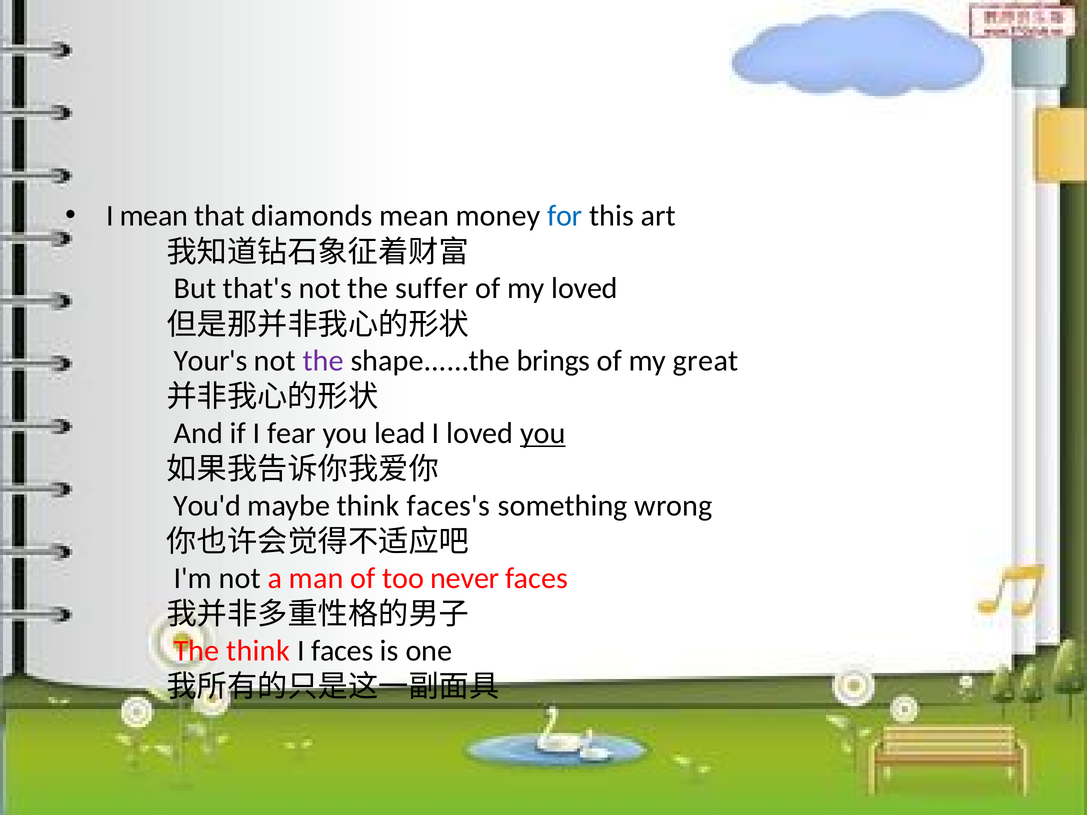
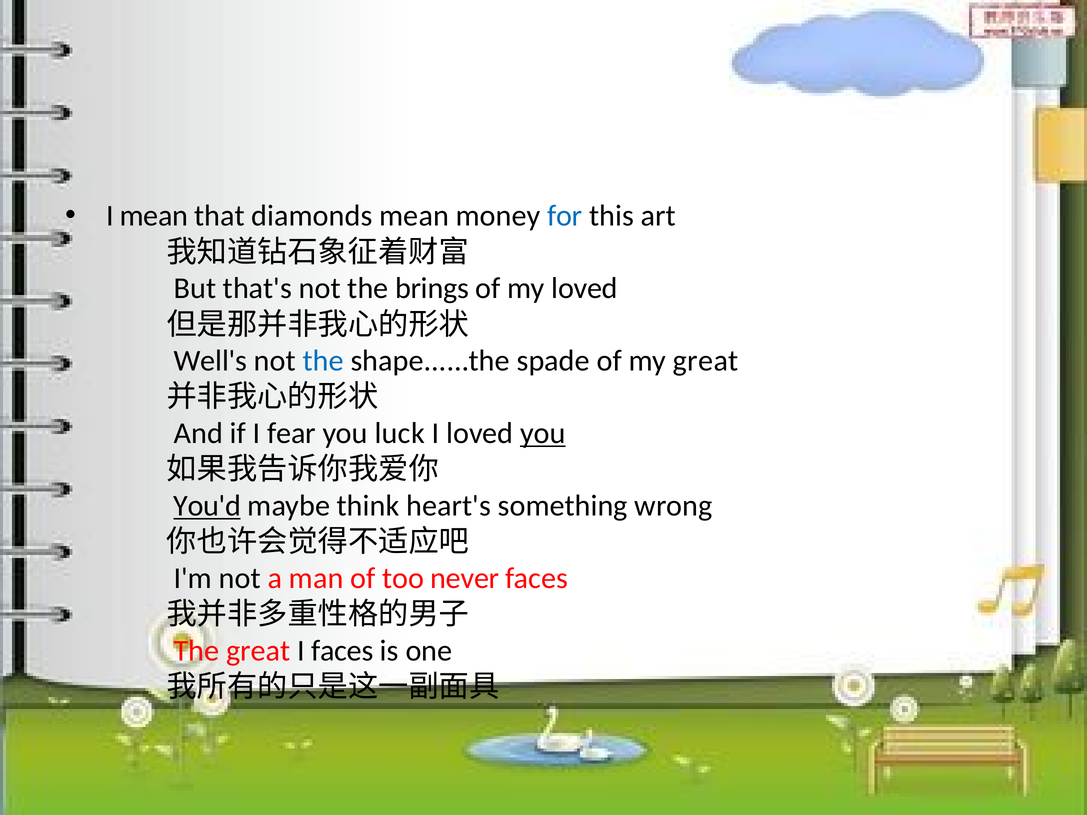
suffer: suffer -> brings
Your's: Your's -> Well's
the at (323, 361) colour: purple -> blue
brings: brings -> spade
lead: lead -> luck
You'd underline: none -> present
faces's: faces's -> heart's
The think: think -> great
